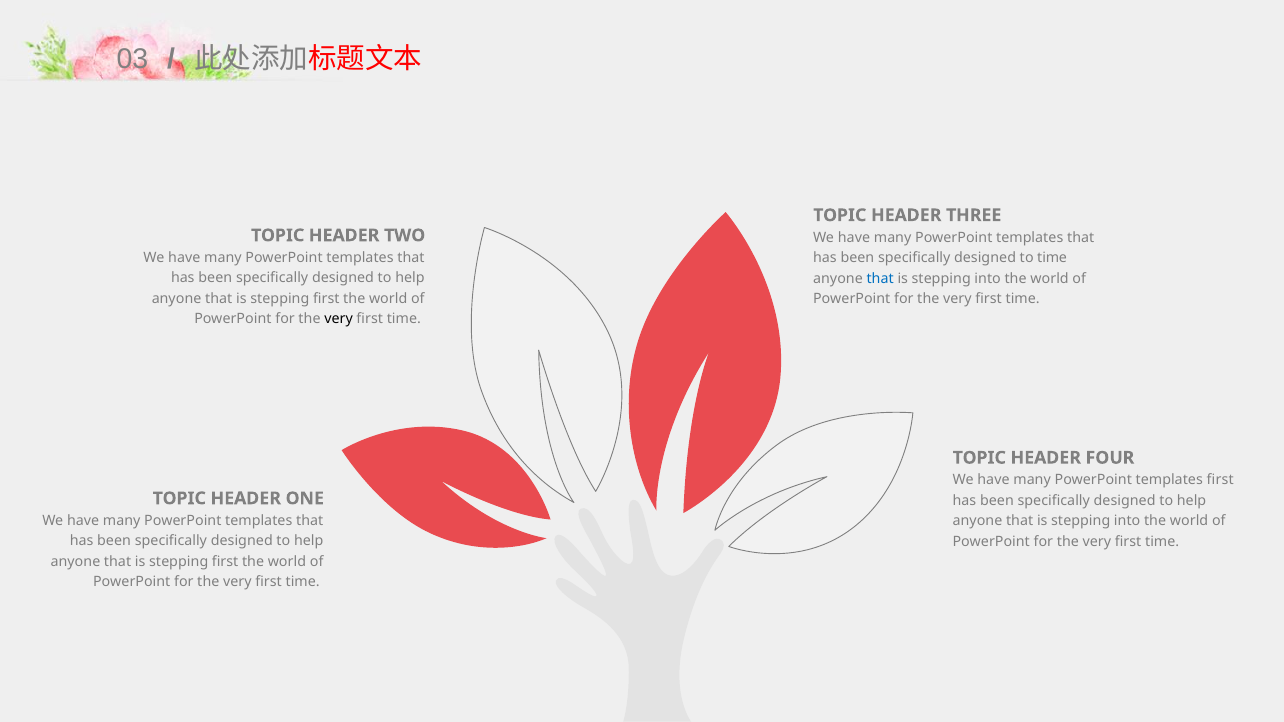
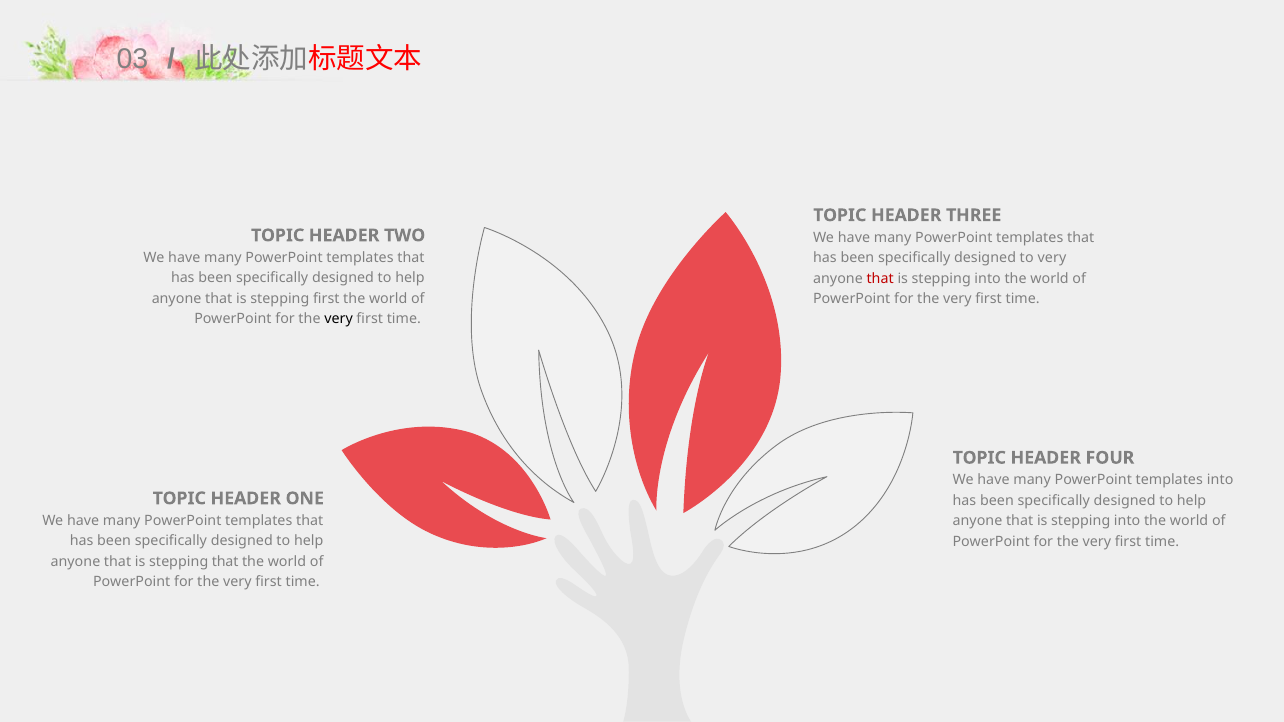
to time: time -> very
that at (880, 279) colour: blue -> red
templates first: first -> into
first at (225, 562): first -> that
